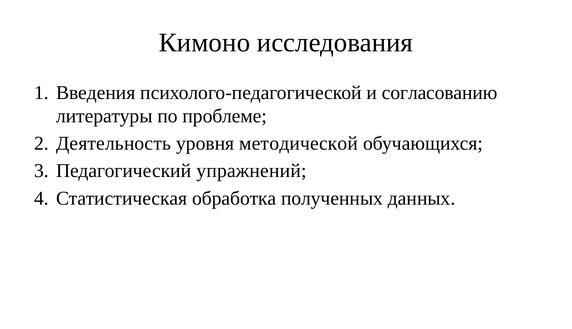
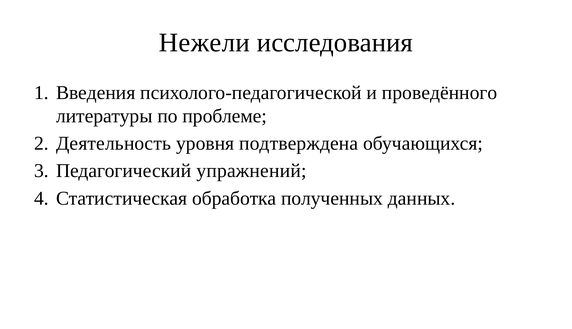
Кимоно: Кимоно -> Нежели
согласованию: согласованию -> проведённого
методической: методической -> подтверждена
